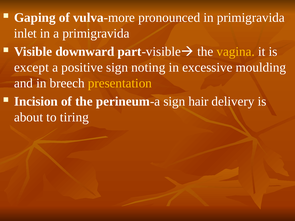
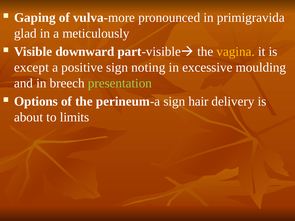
inlet: inlet -> glad
a primigravida: primigravida -> meticulously
presentation colour: yellow -> light green
Incision: Incision -> Options
tiring: tiring -> limits
